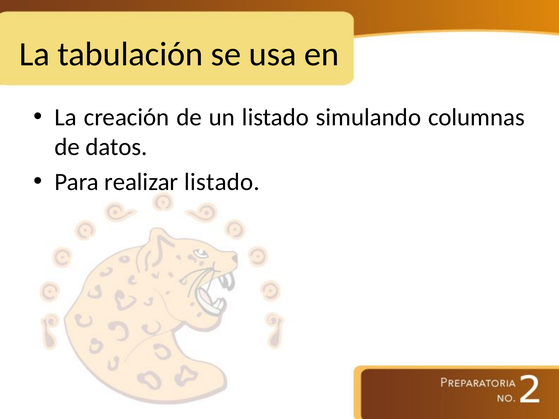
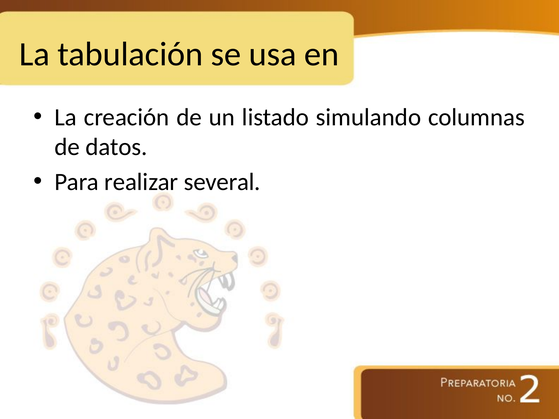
realizar listado: listado -> several
